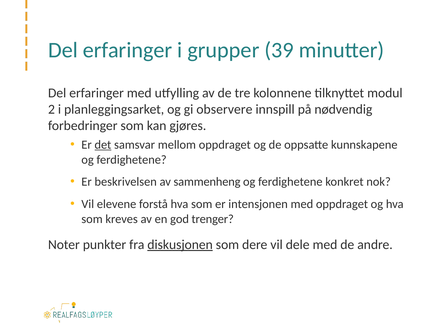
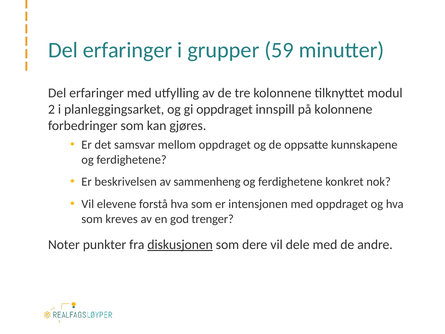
39: 39 -> 59
gi observere: observere -> oppdraget
på nødvendig: nødvendig -> kolonnene
det underline: present -> none
